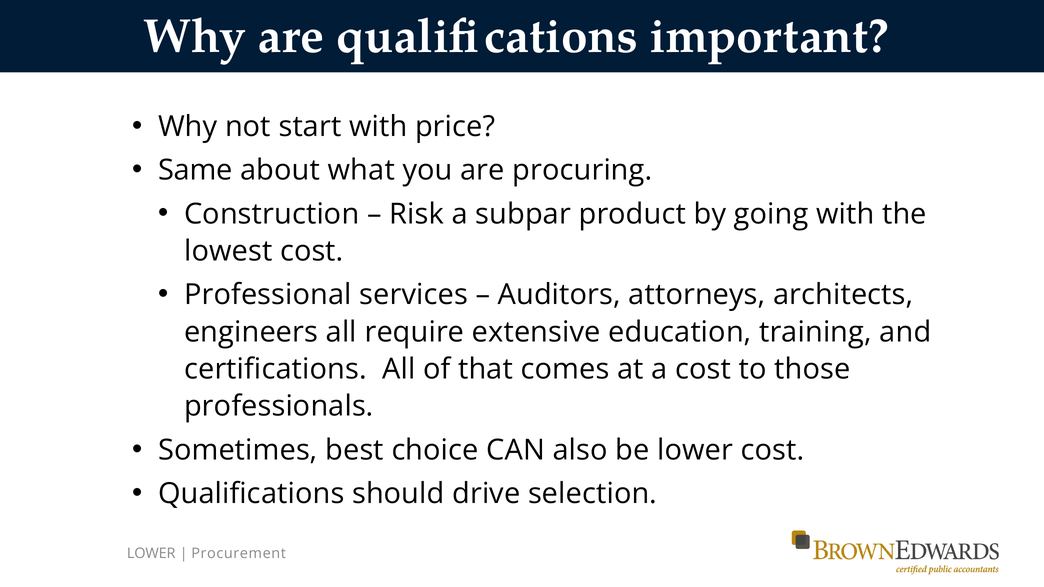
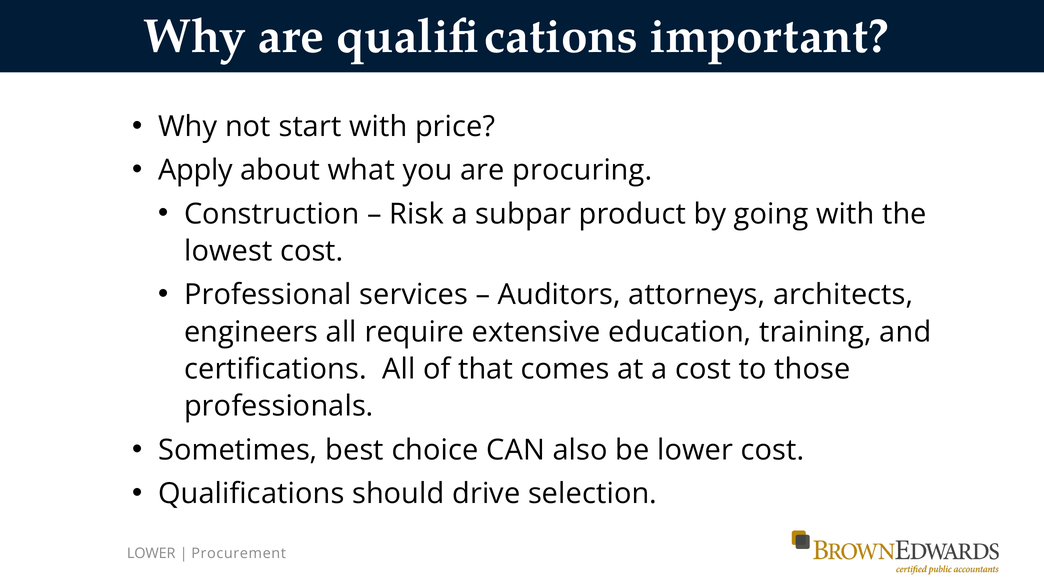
Same: Same -> Apply
